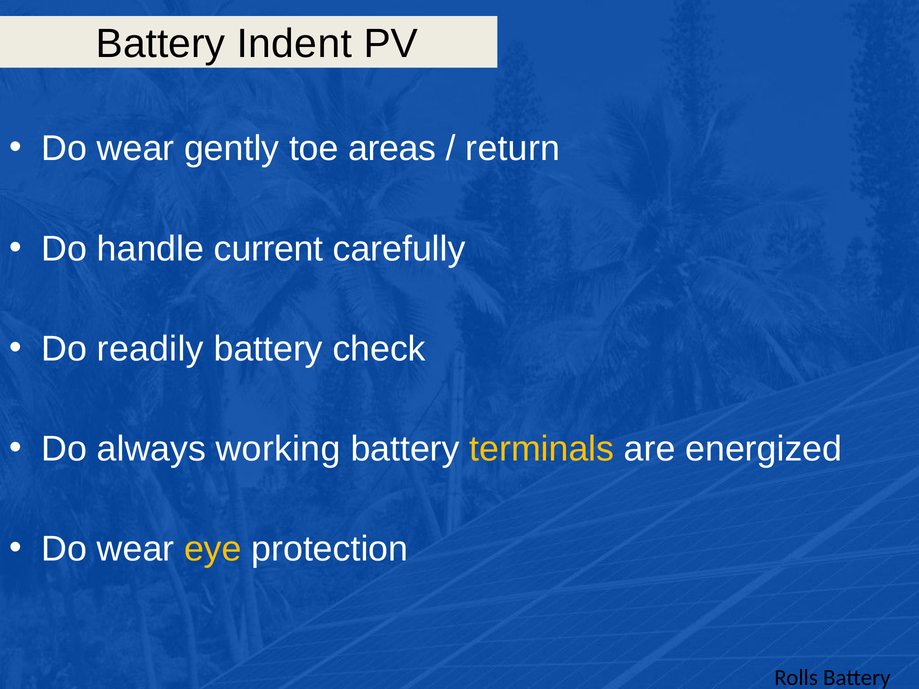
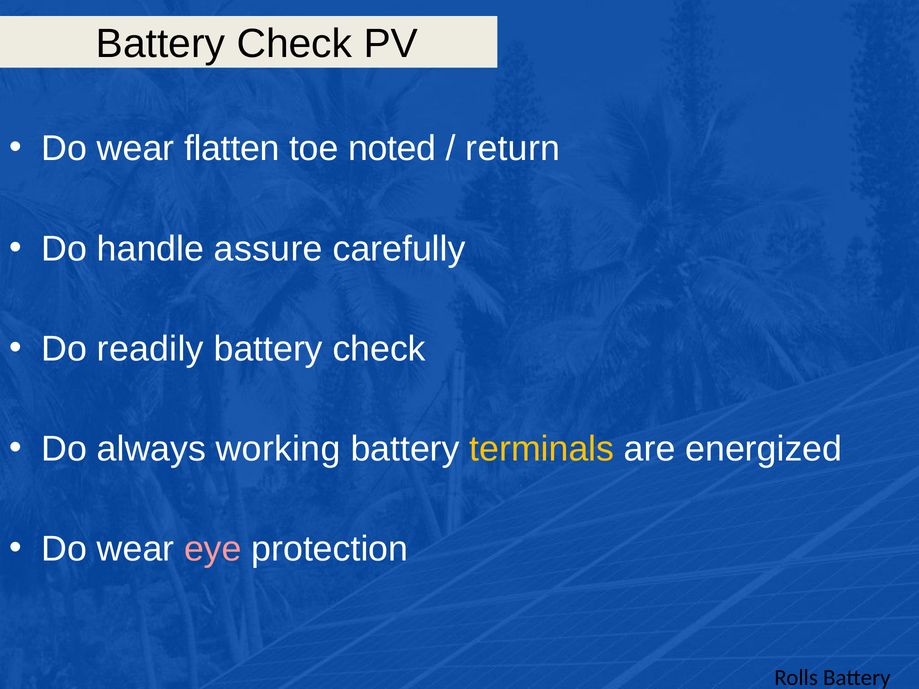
Indent at (294, 44): Indent -> Check
gently: gently -> flatten
areas: areas -> noted
current: current -> assure
eye colour: yellow -> pink
